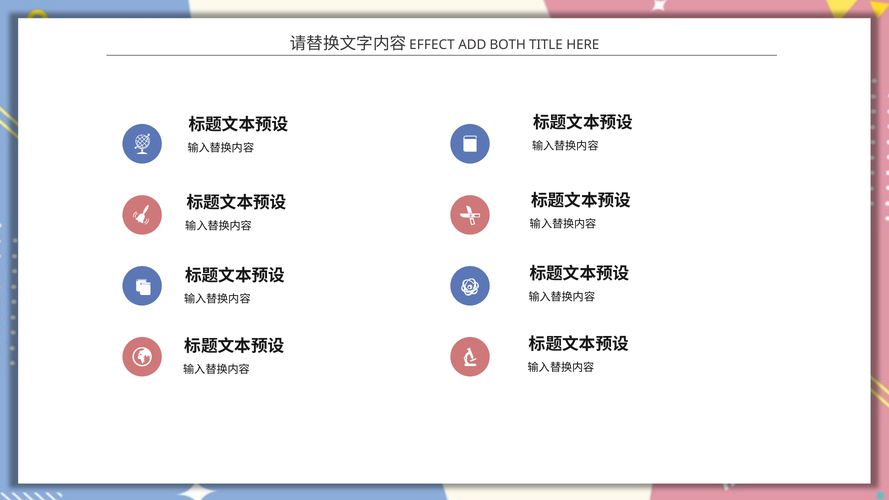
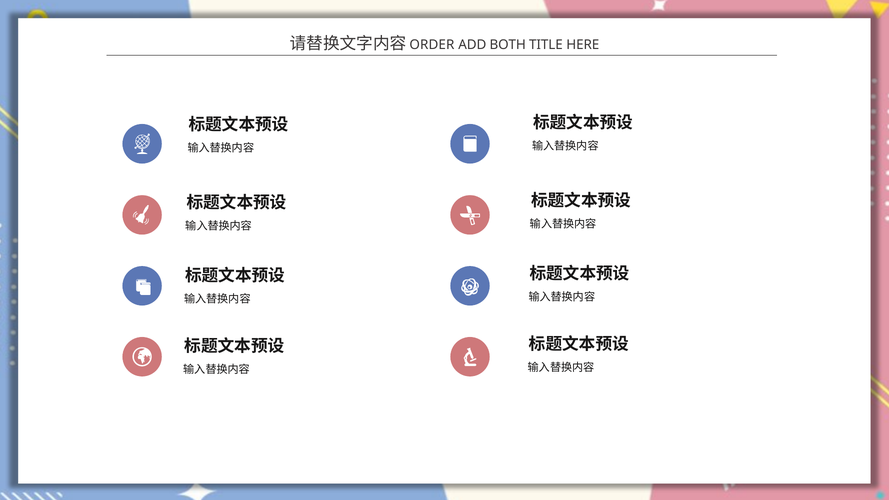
EFFECT: EFFECT -> ORDER
